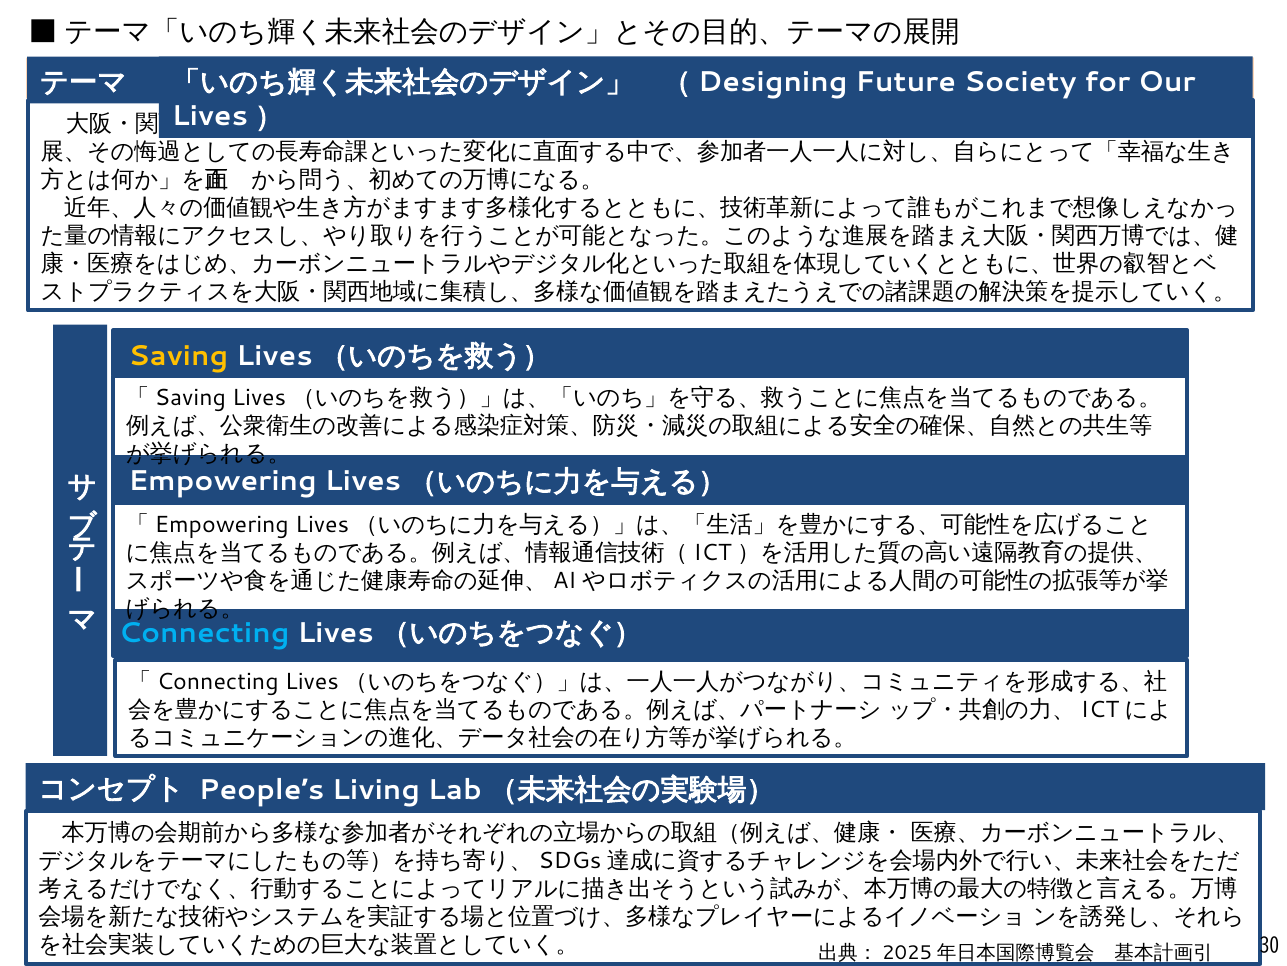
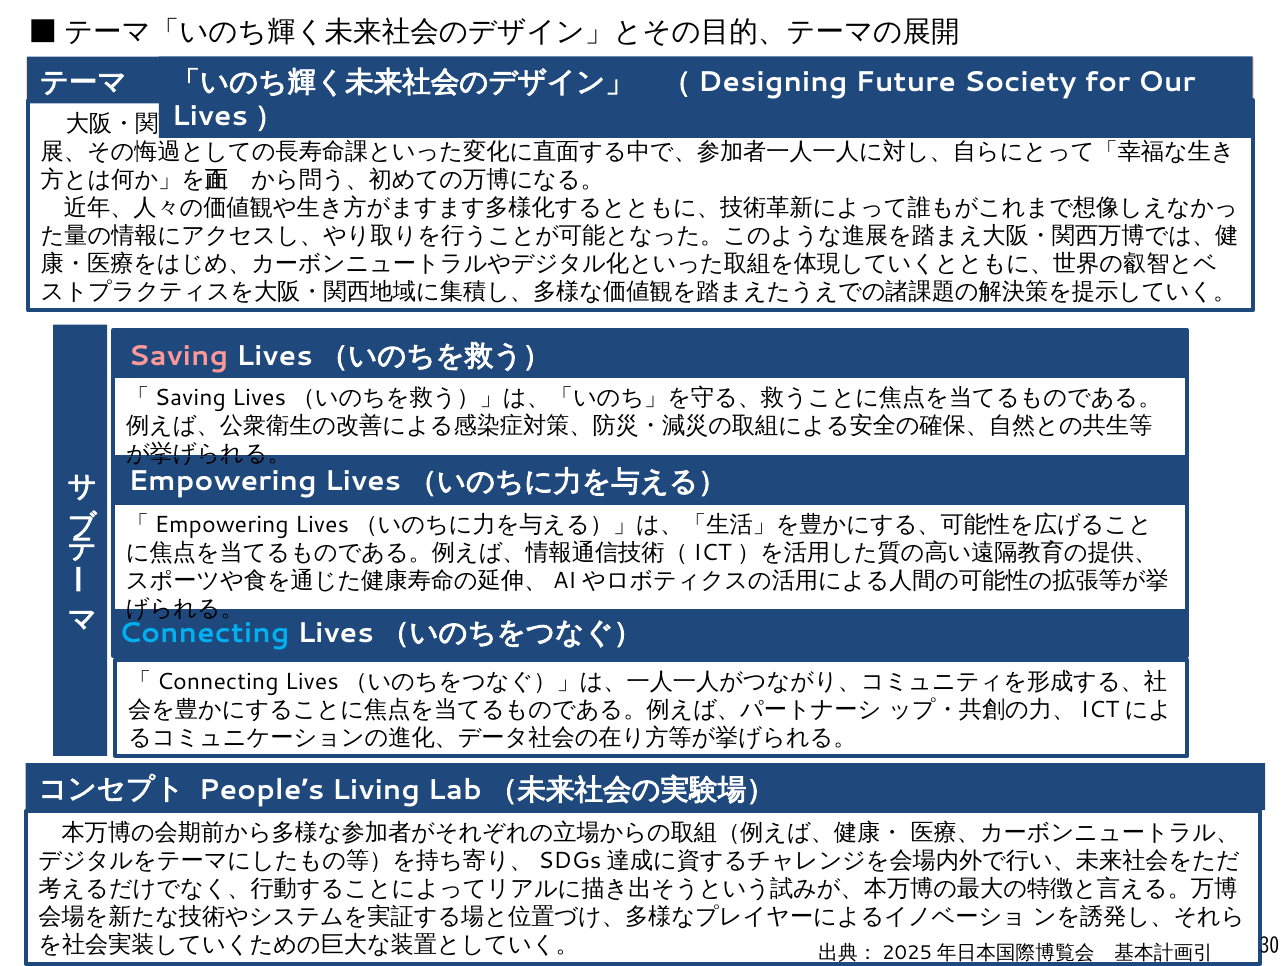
Saving colour: yellow -> pink
